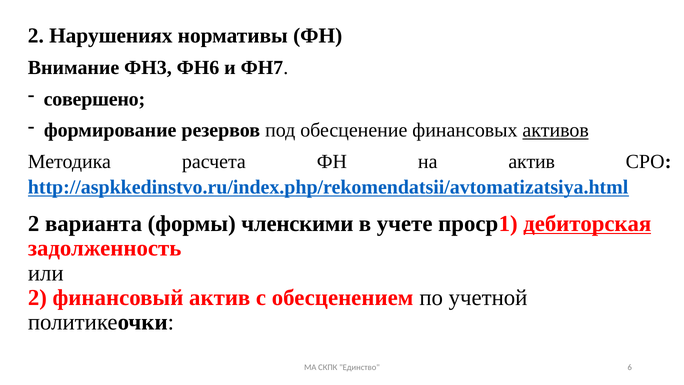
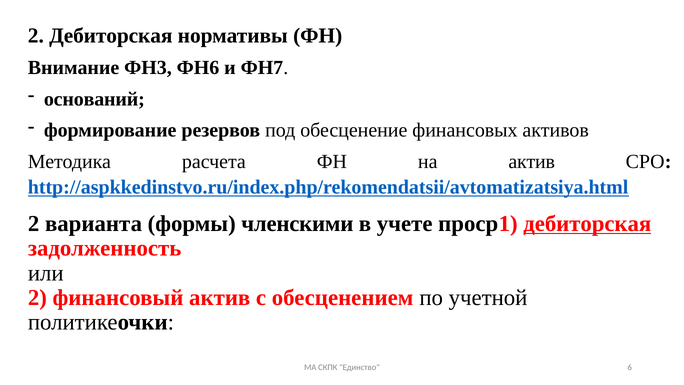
2 Нарушениях: Нарушениях -> Дебиторская
совершено: совершено -> оснований
активов underline: present -> none
